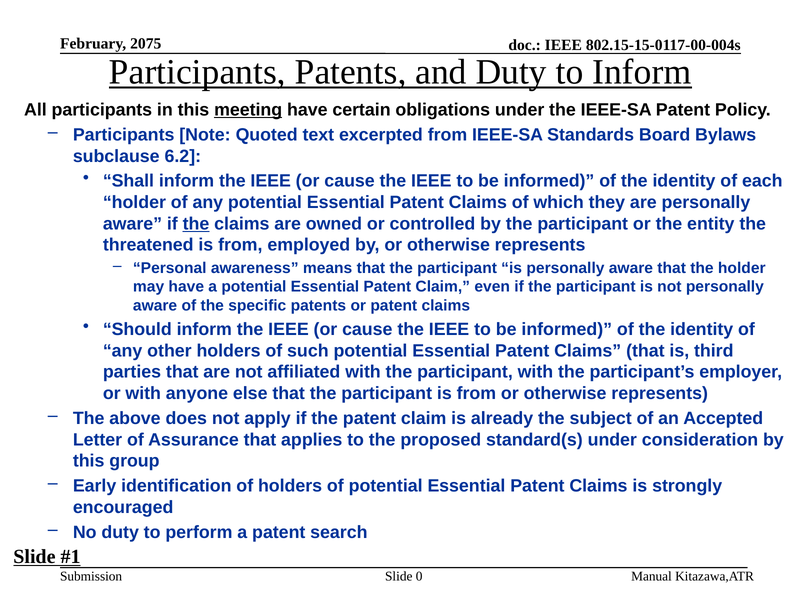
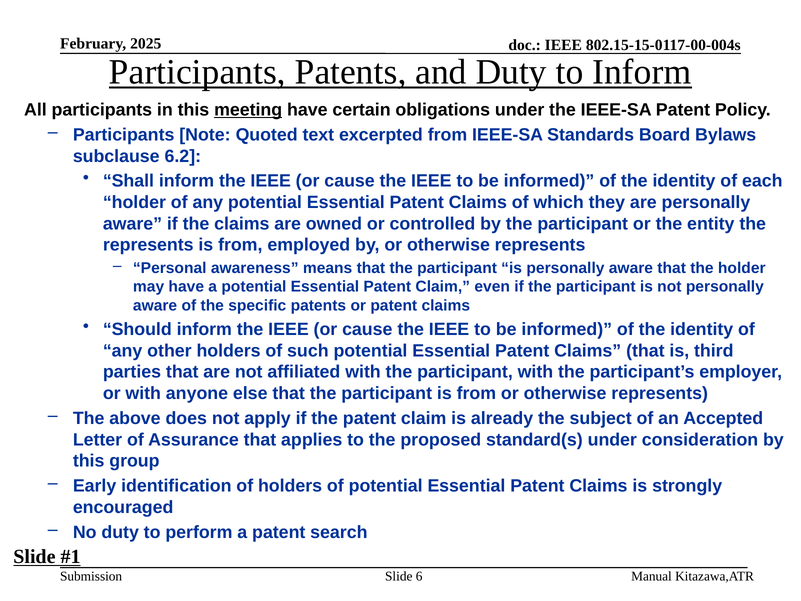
2075: 2075 -> 2025
the at (196, 224) underline: present -> none
threatened at (148, 245): threatened -> represents
0: 0 -> 6
